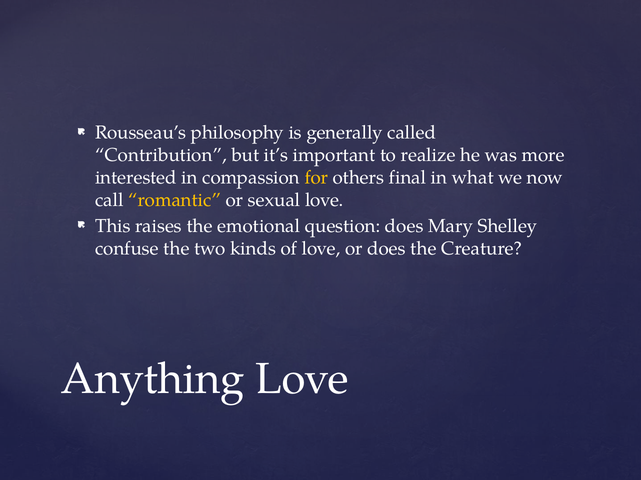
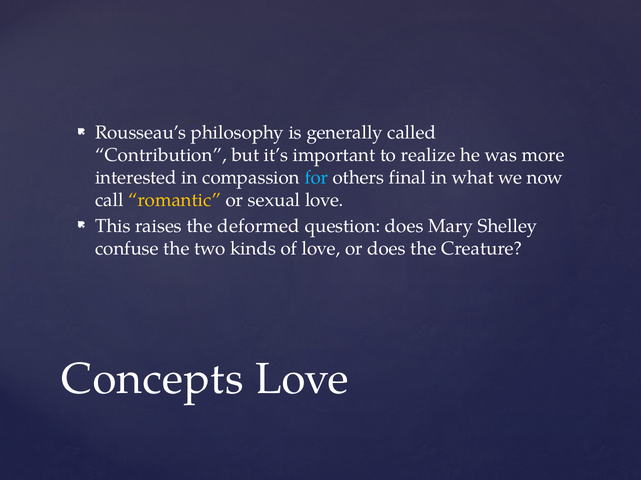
for colour: yellow -> light blue
emotional: emotional -> deformed
Anything: Anything -> Concepts
